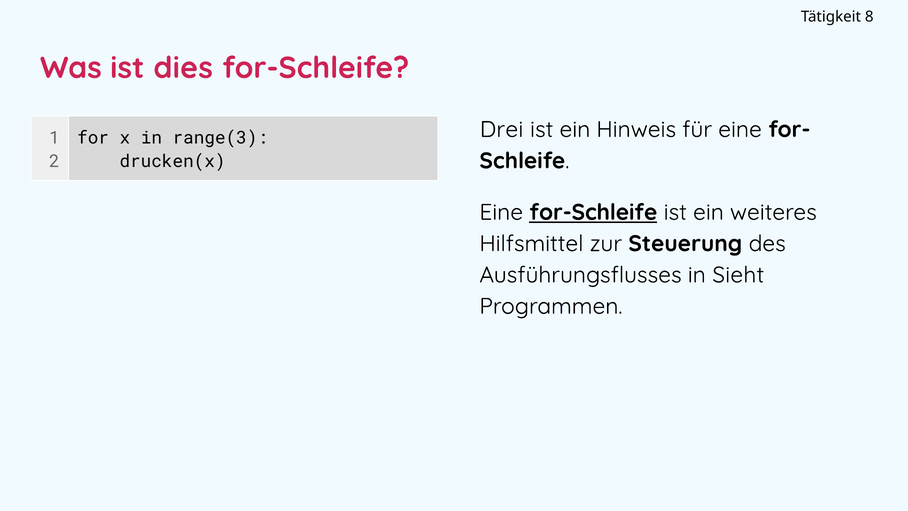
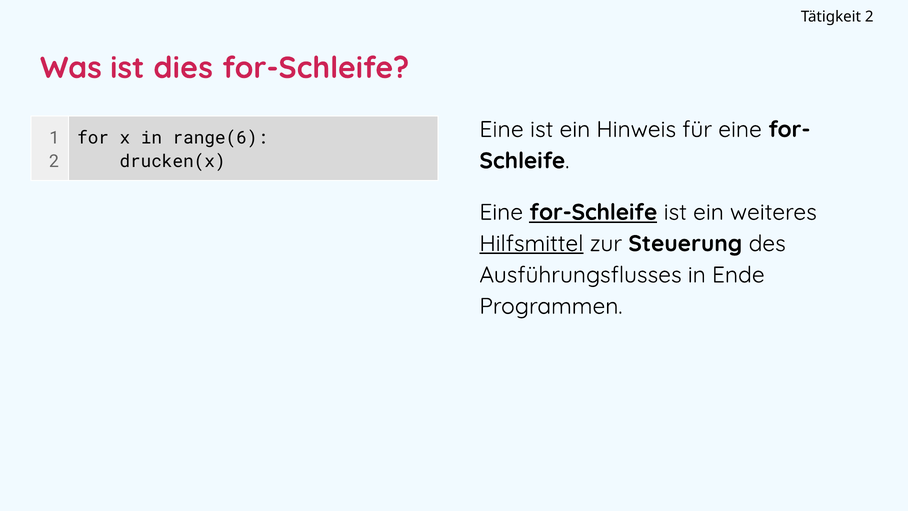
Tätigkeit 8: 8 -> 2
Drei at (502, 129): Drei -> Eine
range(3: range(3 -> range(6
Hilfsmittel underline: none -> present
Sieht: Sieht -> Ende
